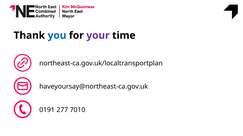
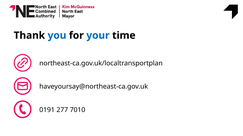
your colour: purple -> blue
